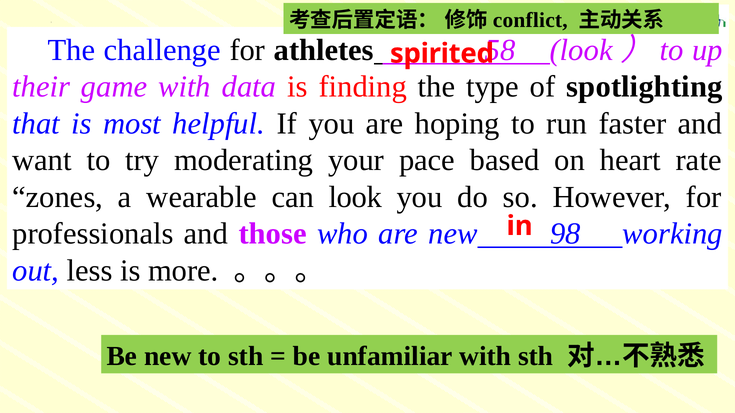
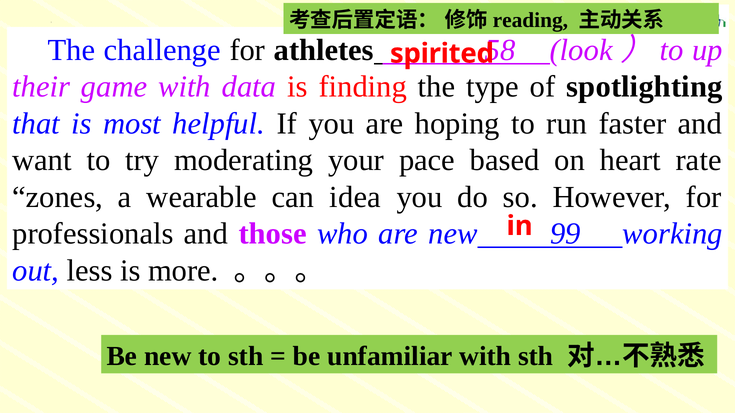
conflict: conflict -> reading
can look: look -> idea
98: 98 -> 99
